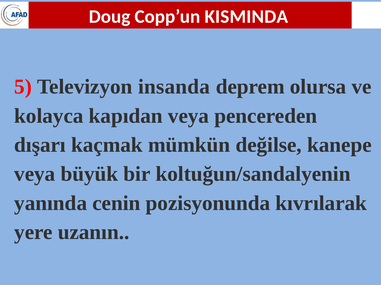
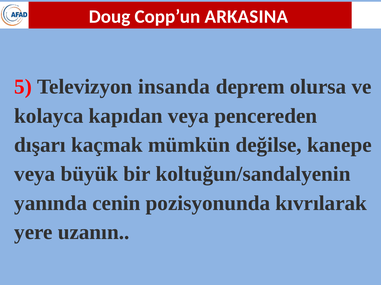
KISMINDA: KISMINDA -> ARKASINA
